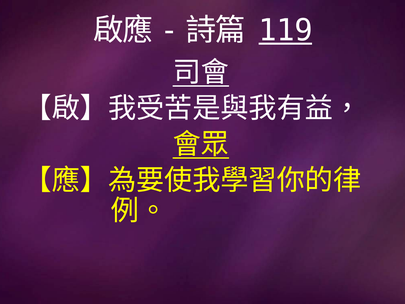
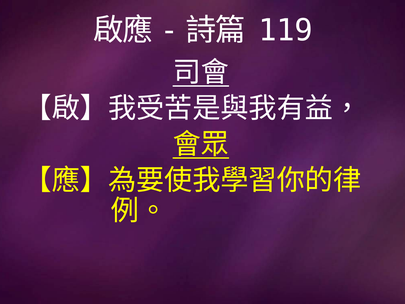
119 underline: present -> none
